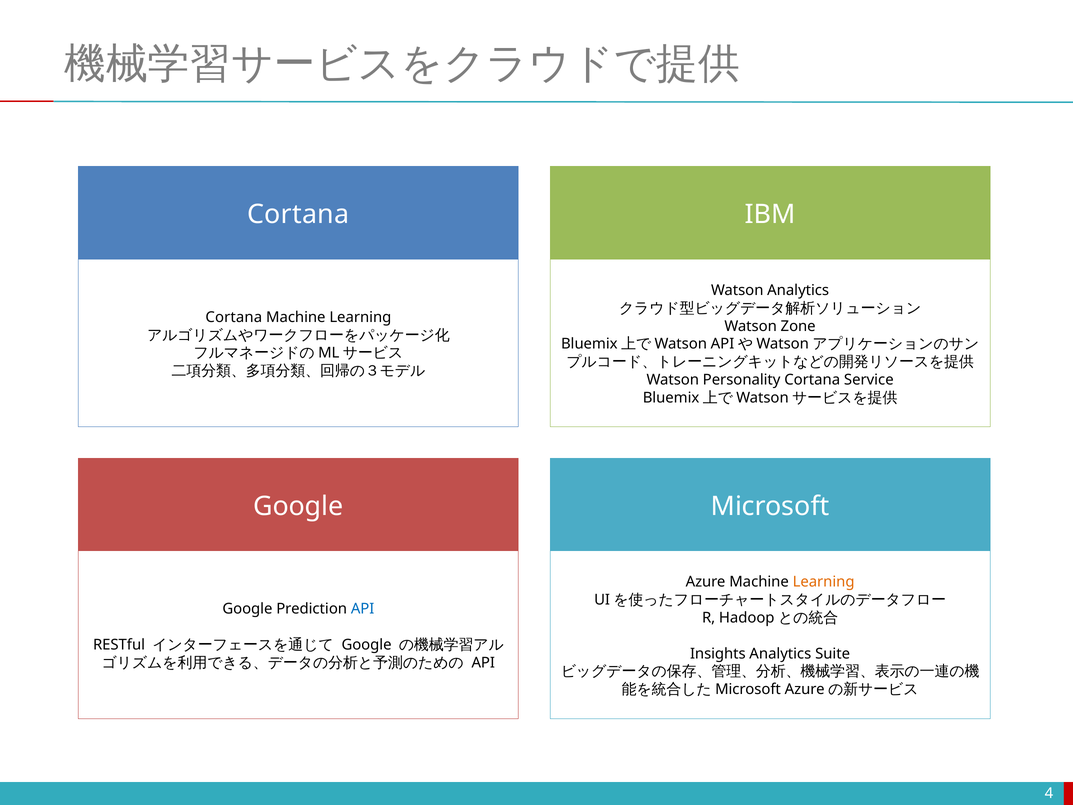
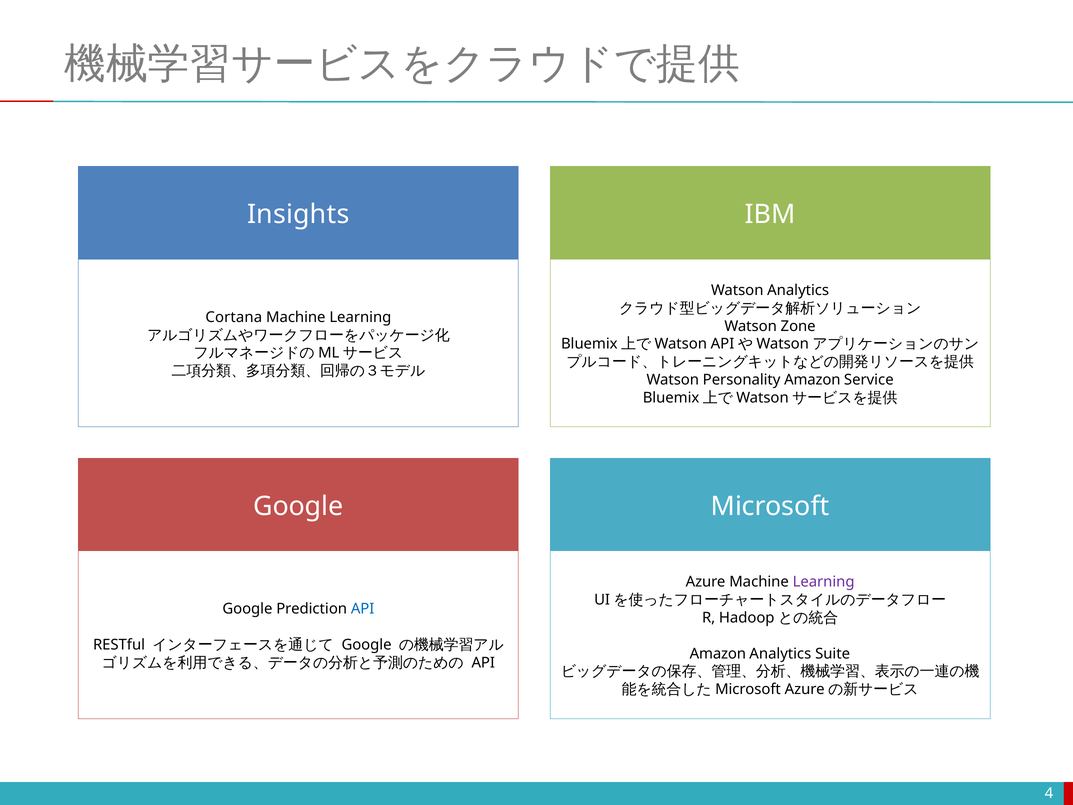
Cortana at (298, 215): Cortana -> Insights
Personality Cortana: Cortana -> Amazon
Learning at (824, 582) colour: orange -> purple
Insights at (718, 653): Insights -> Amazon
